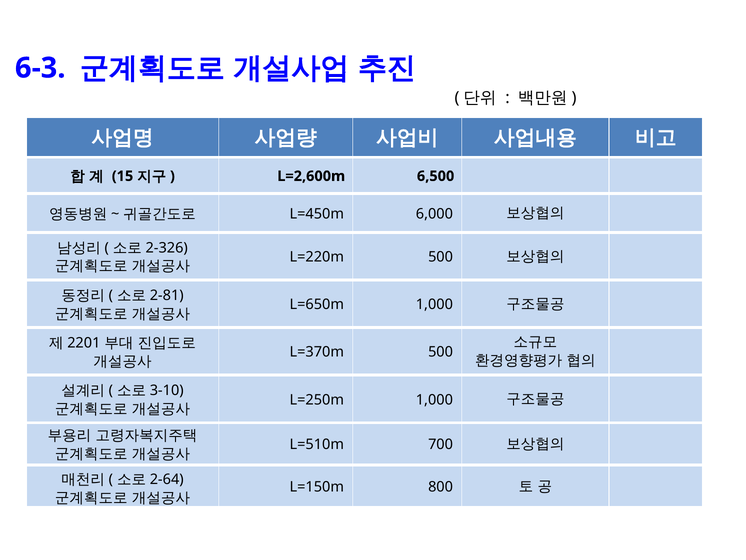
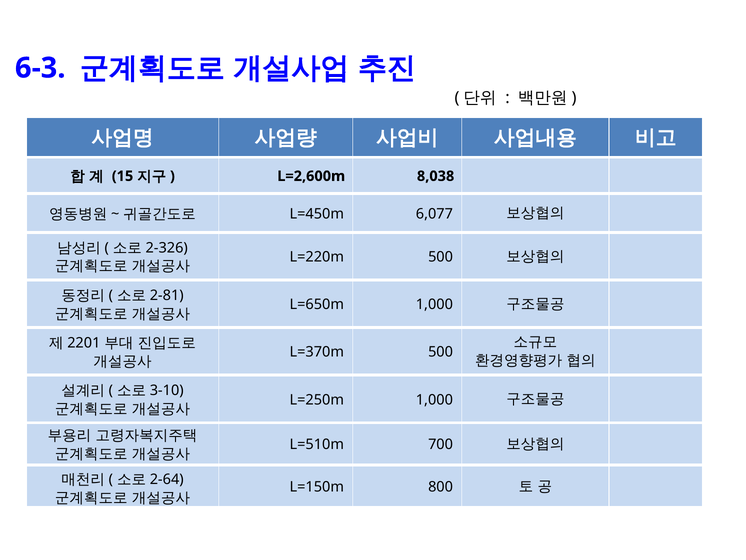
6,500: 6,500 -> 8,038
6,000: 6,000 -> 6,077
